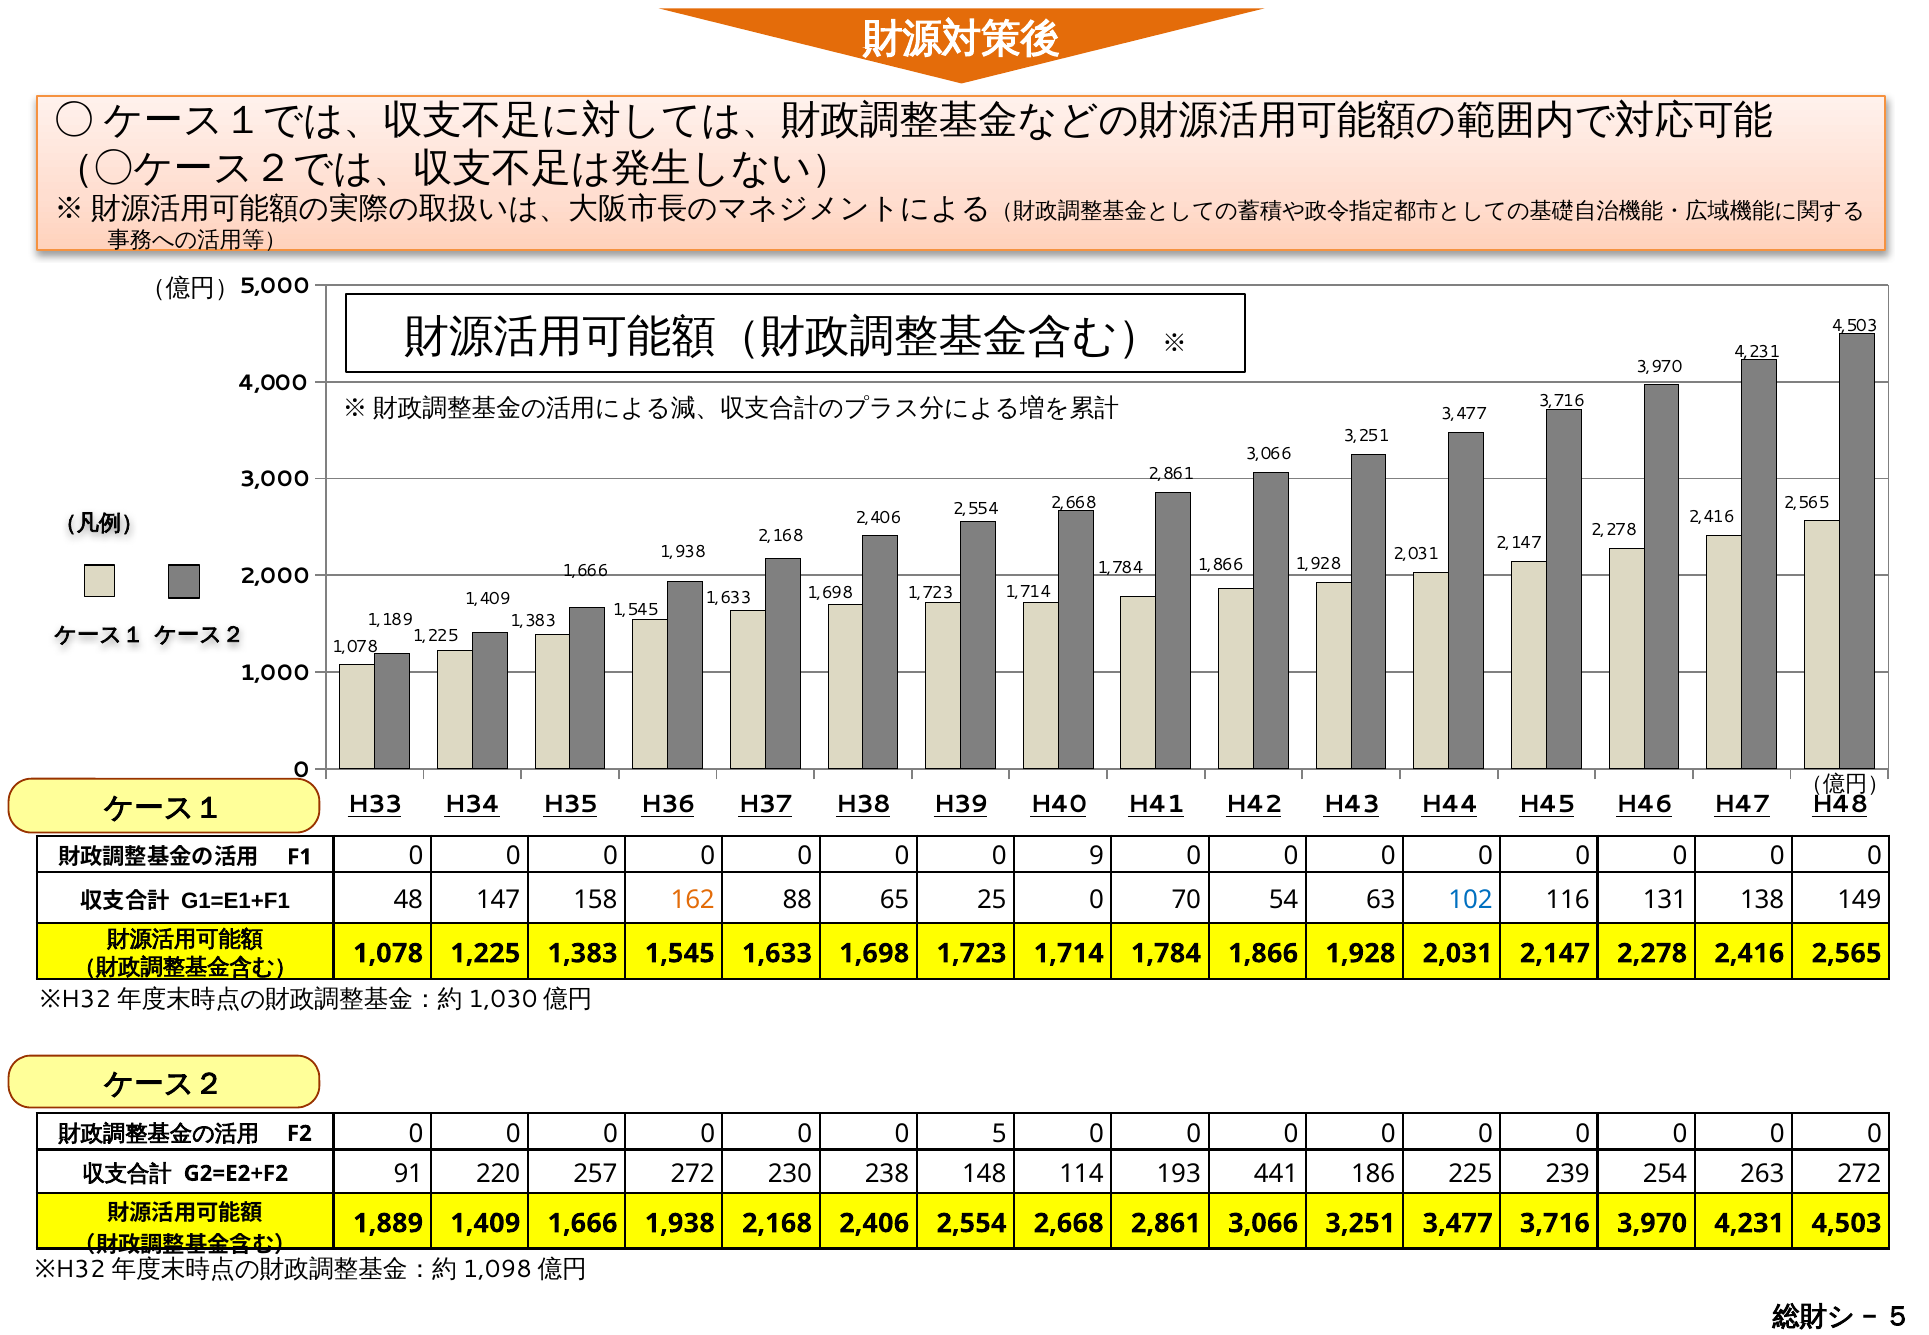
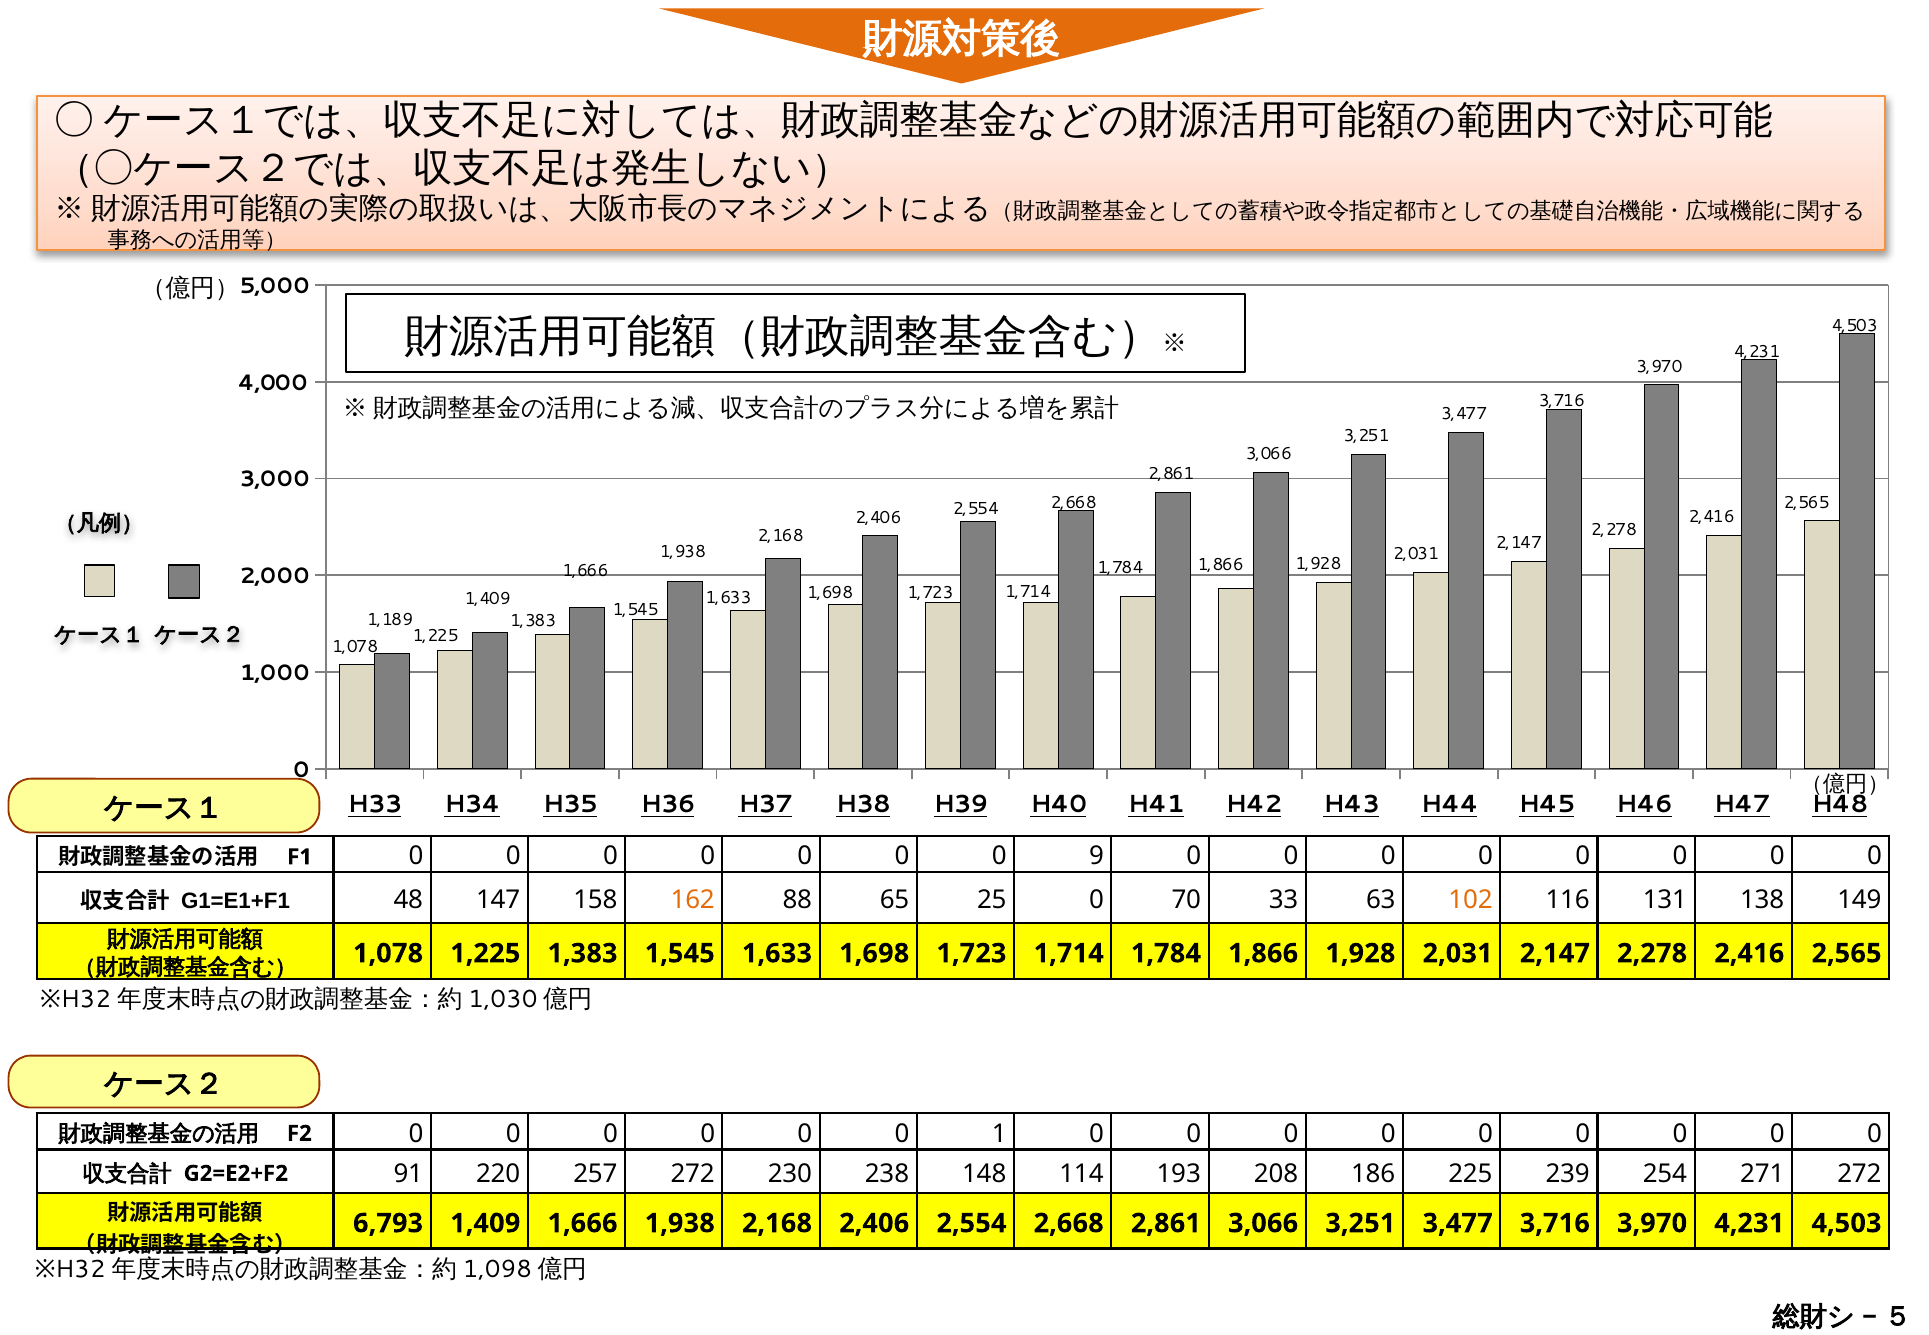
54: 54 -> 33
102 colour: blue -> orange
5: 5 -> 1
441: 441 -> 208
263: 263 -> 271
1,889: 1,889 -> 6,793
